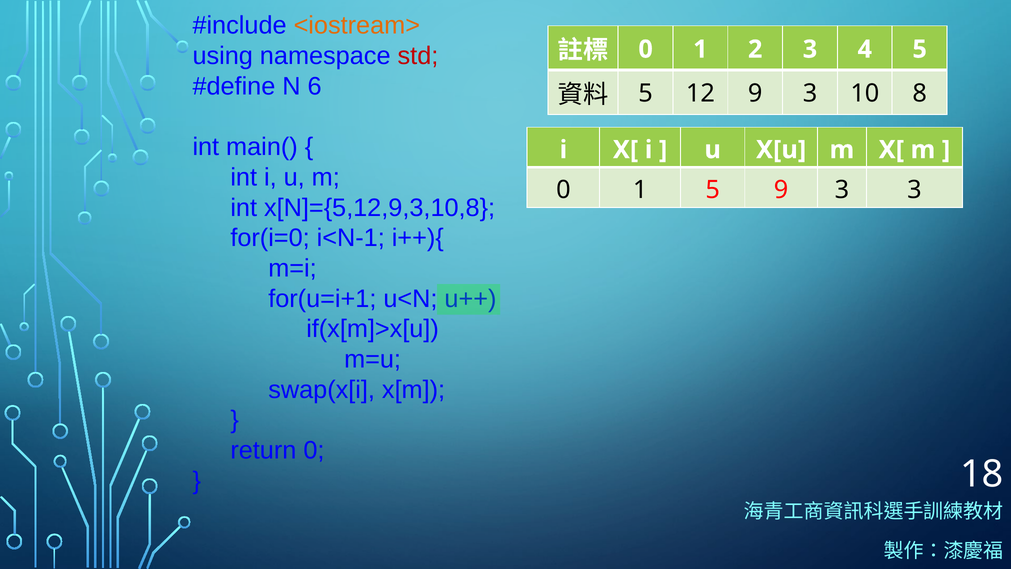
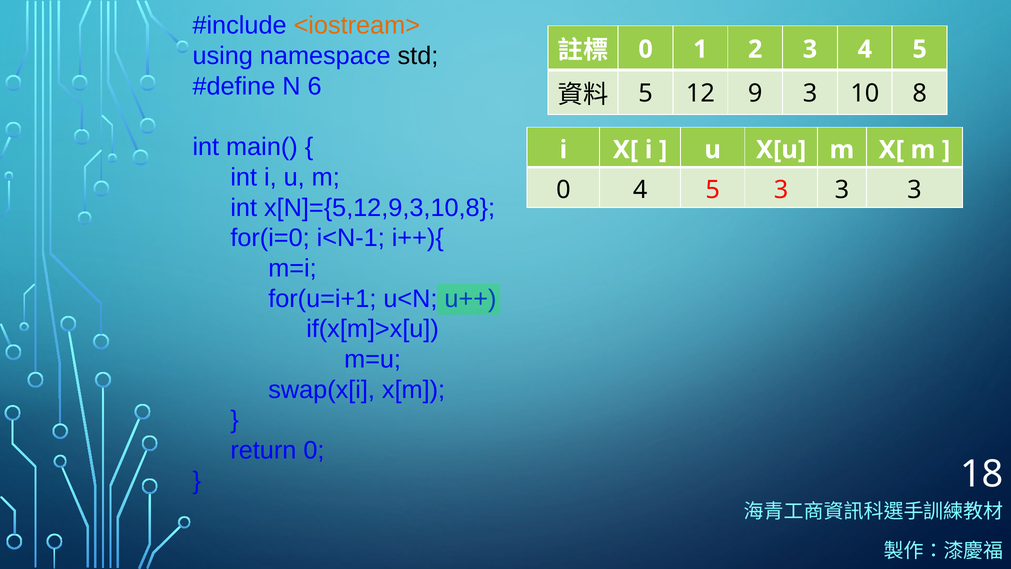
std colour: red -> black
1 at (640, 190): 1 -> 4
5 9: 9 -> 3
